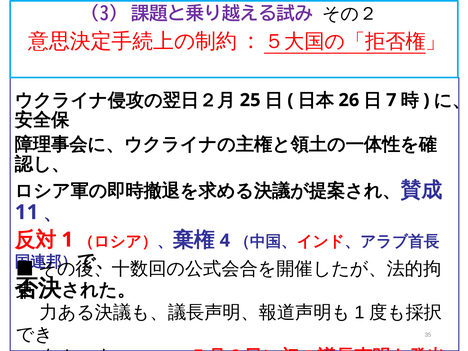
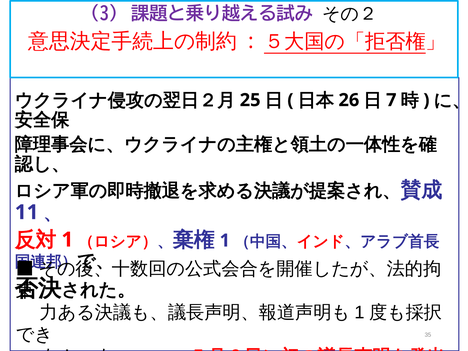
4 at (225, 241): 4 -> 1
